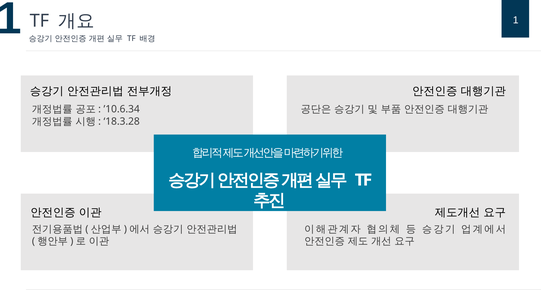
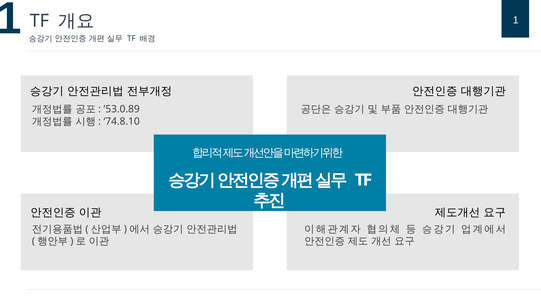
’10.6.34: ’10.6.34 -> ’53.0.89
18.3.28: 18.3.28 -> 74.8.10
